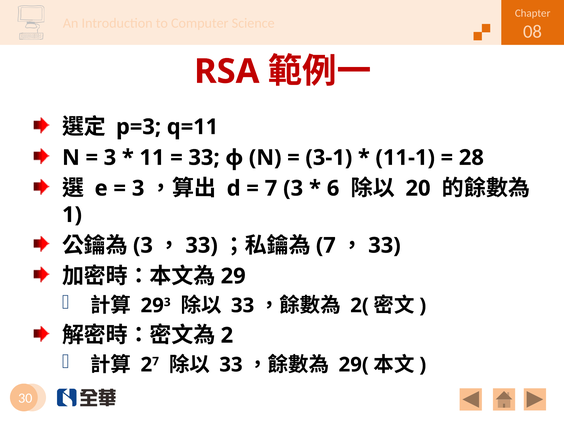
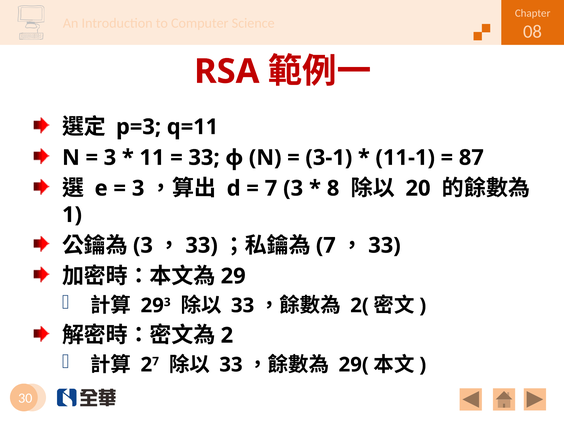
28: 28 -> 87
6: 6 -> 8
